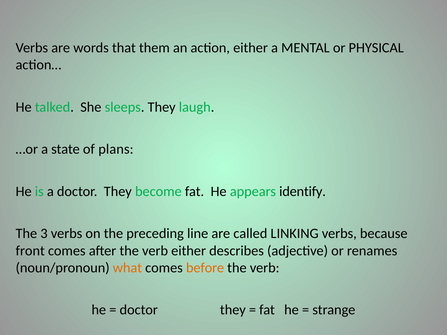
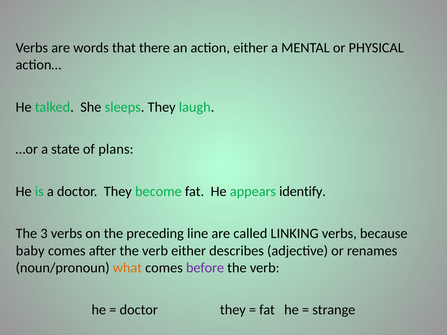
them: them -> there
front: front -> baby
before colour: orange -> purple
